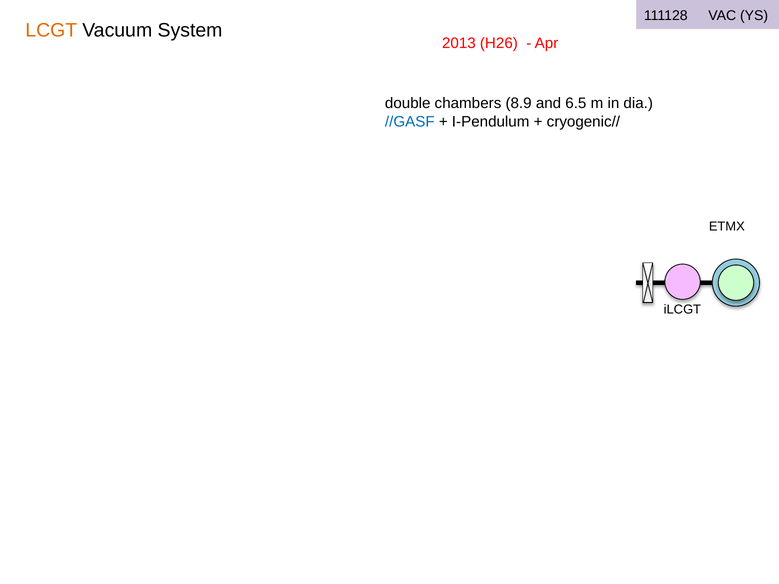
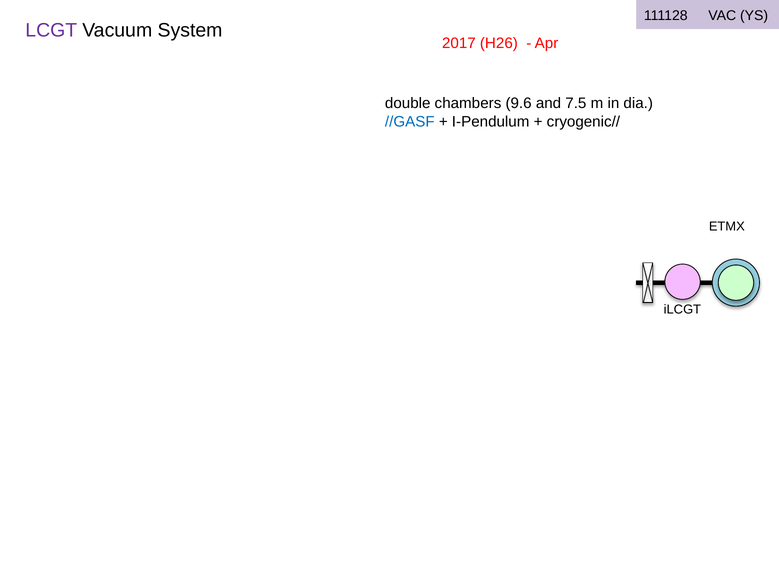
LCGT colour: orange -> purple
2013: 2013 -> 2017
8.9: 8.9 -> 9.6
6.5: 6.5 -> 7.5
